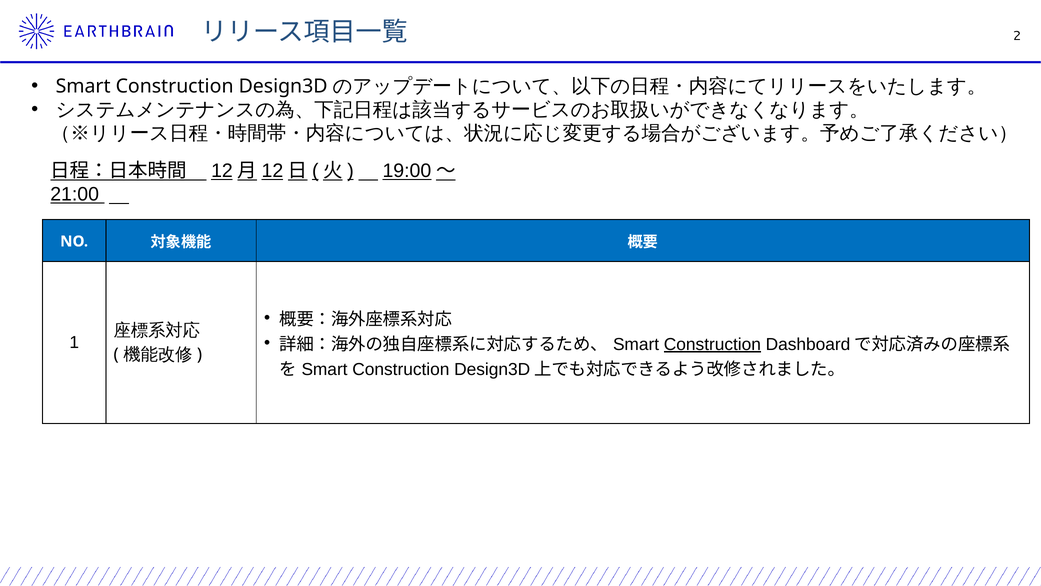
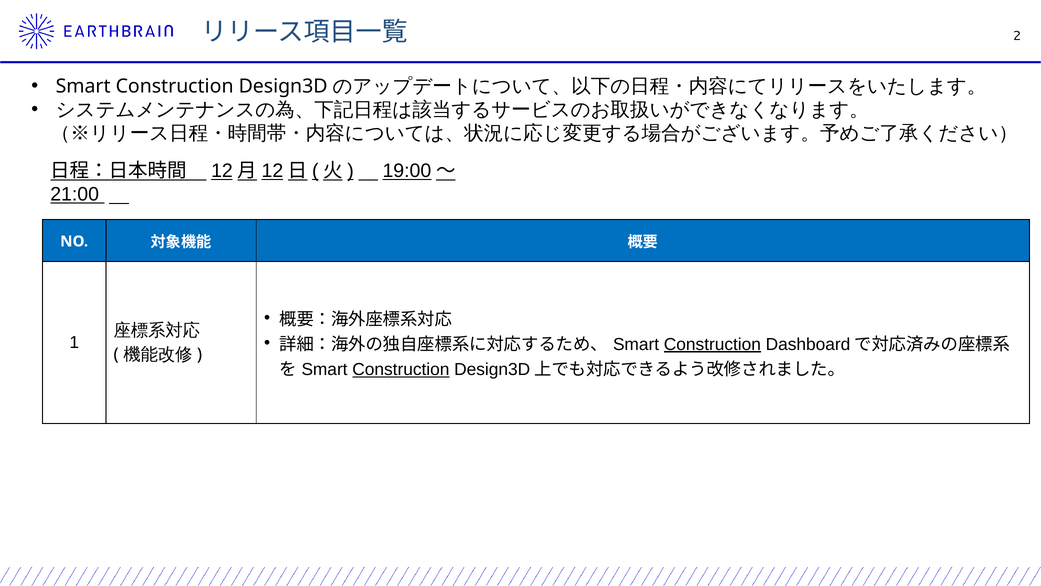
Construction at (401, 369) underline: none -> present
